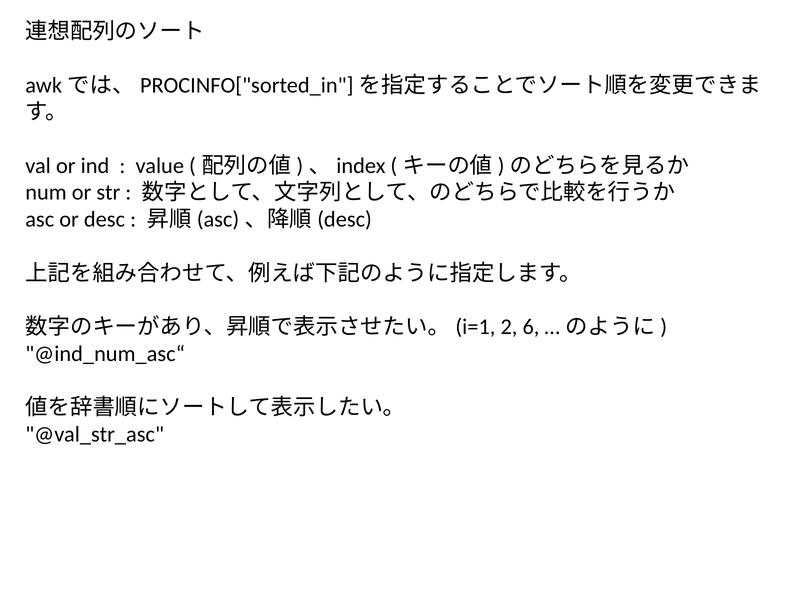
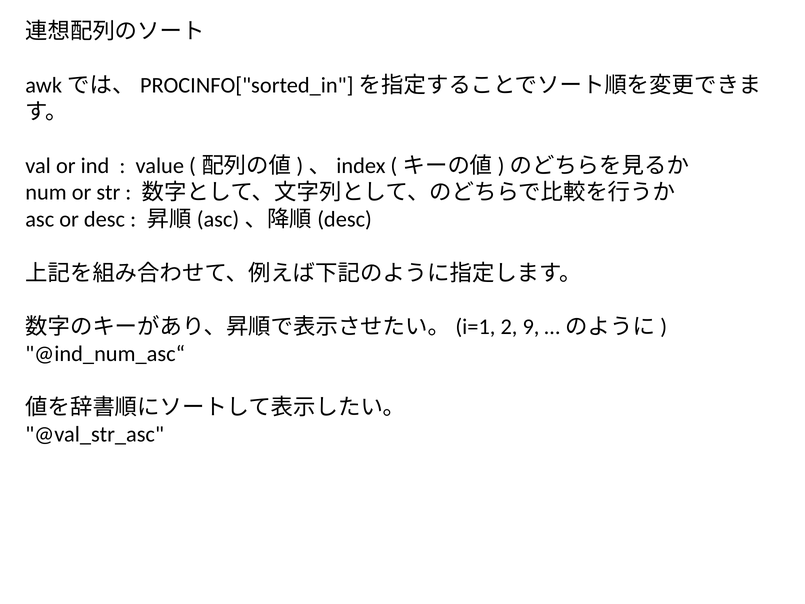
6: 6 -> 9
